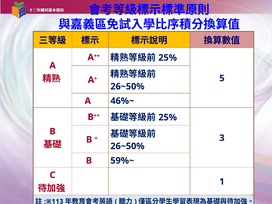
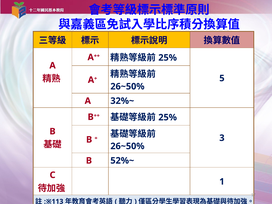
46%~: 46%~ -> 32%~
59%~: 59%~ -> 52%~
